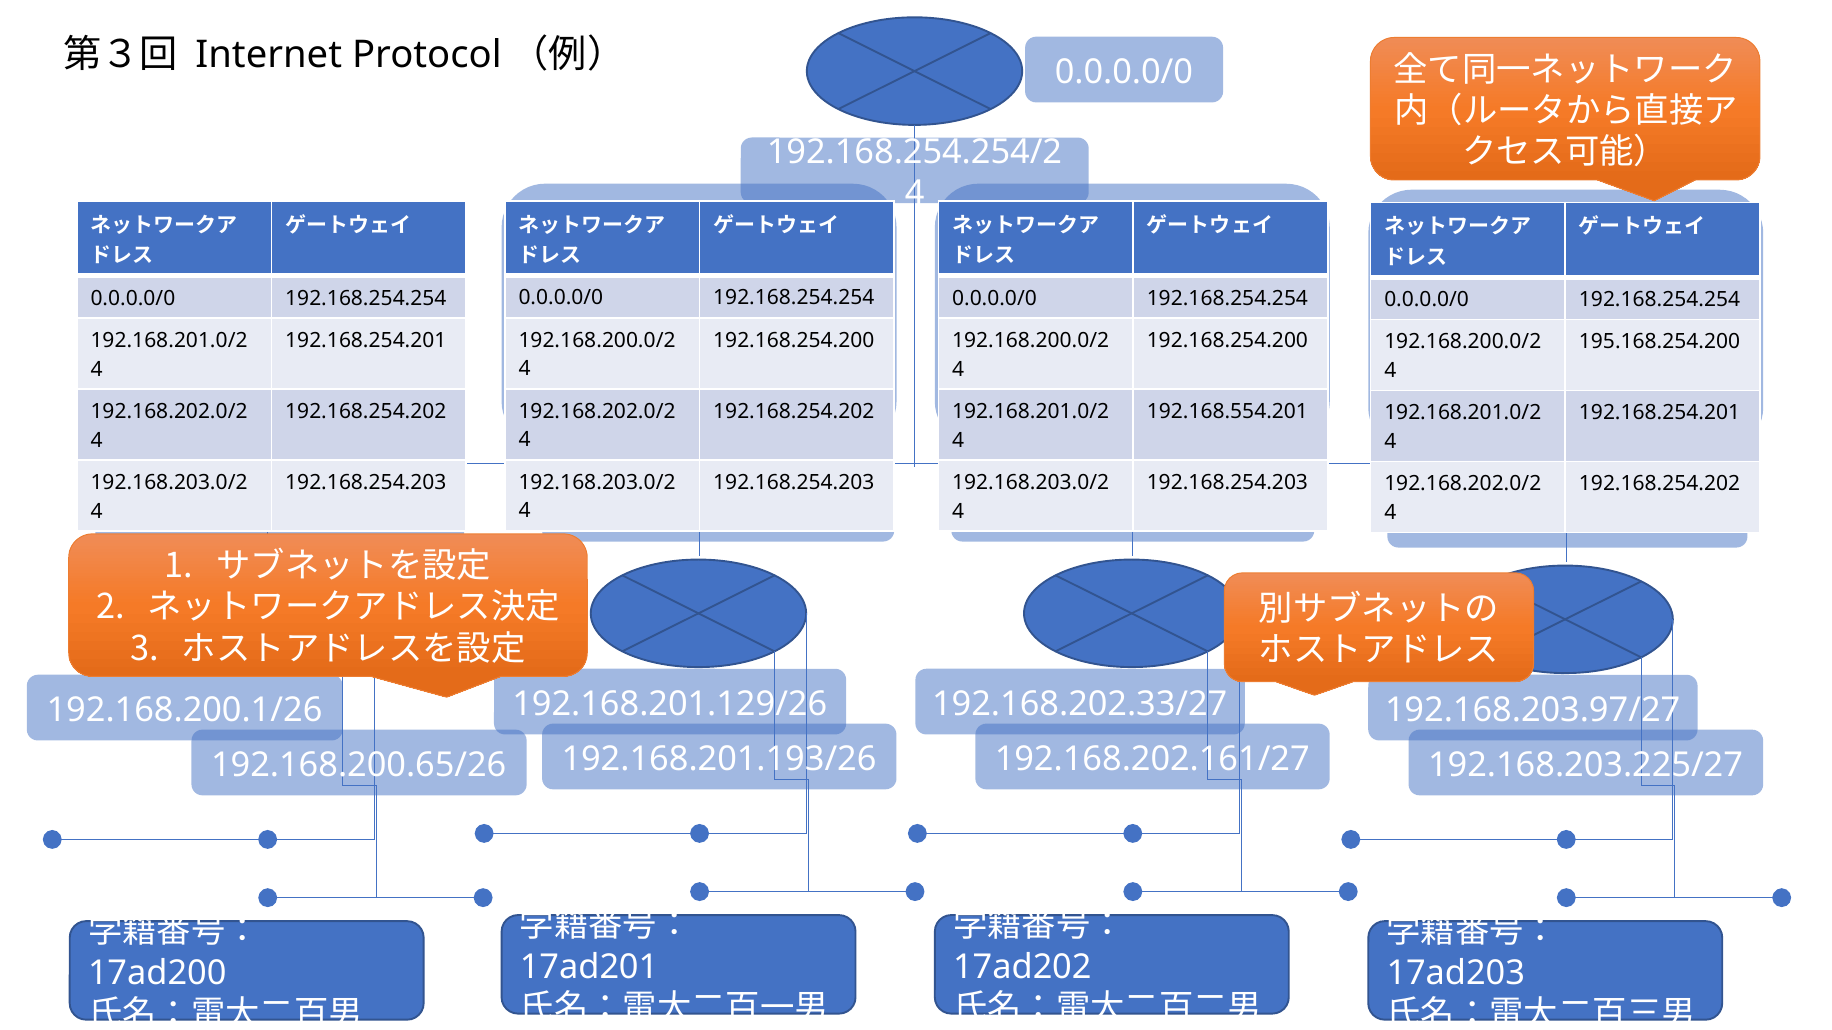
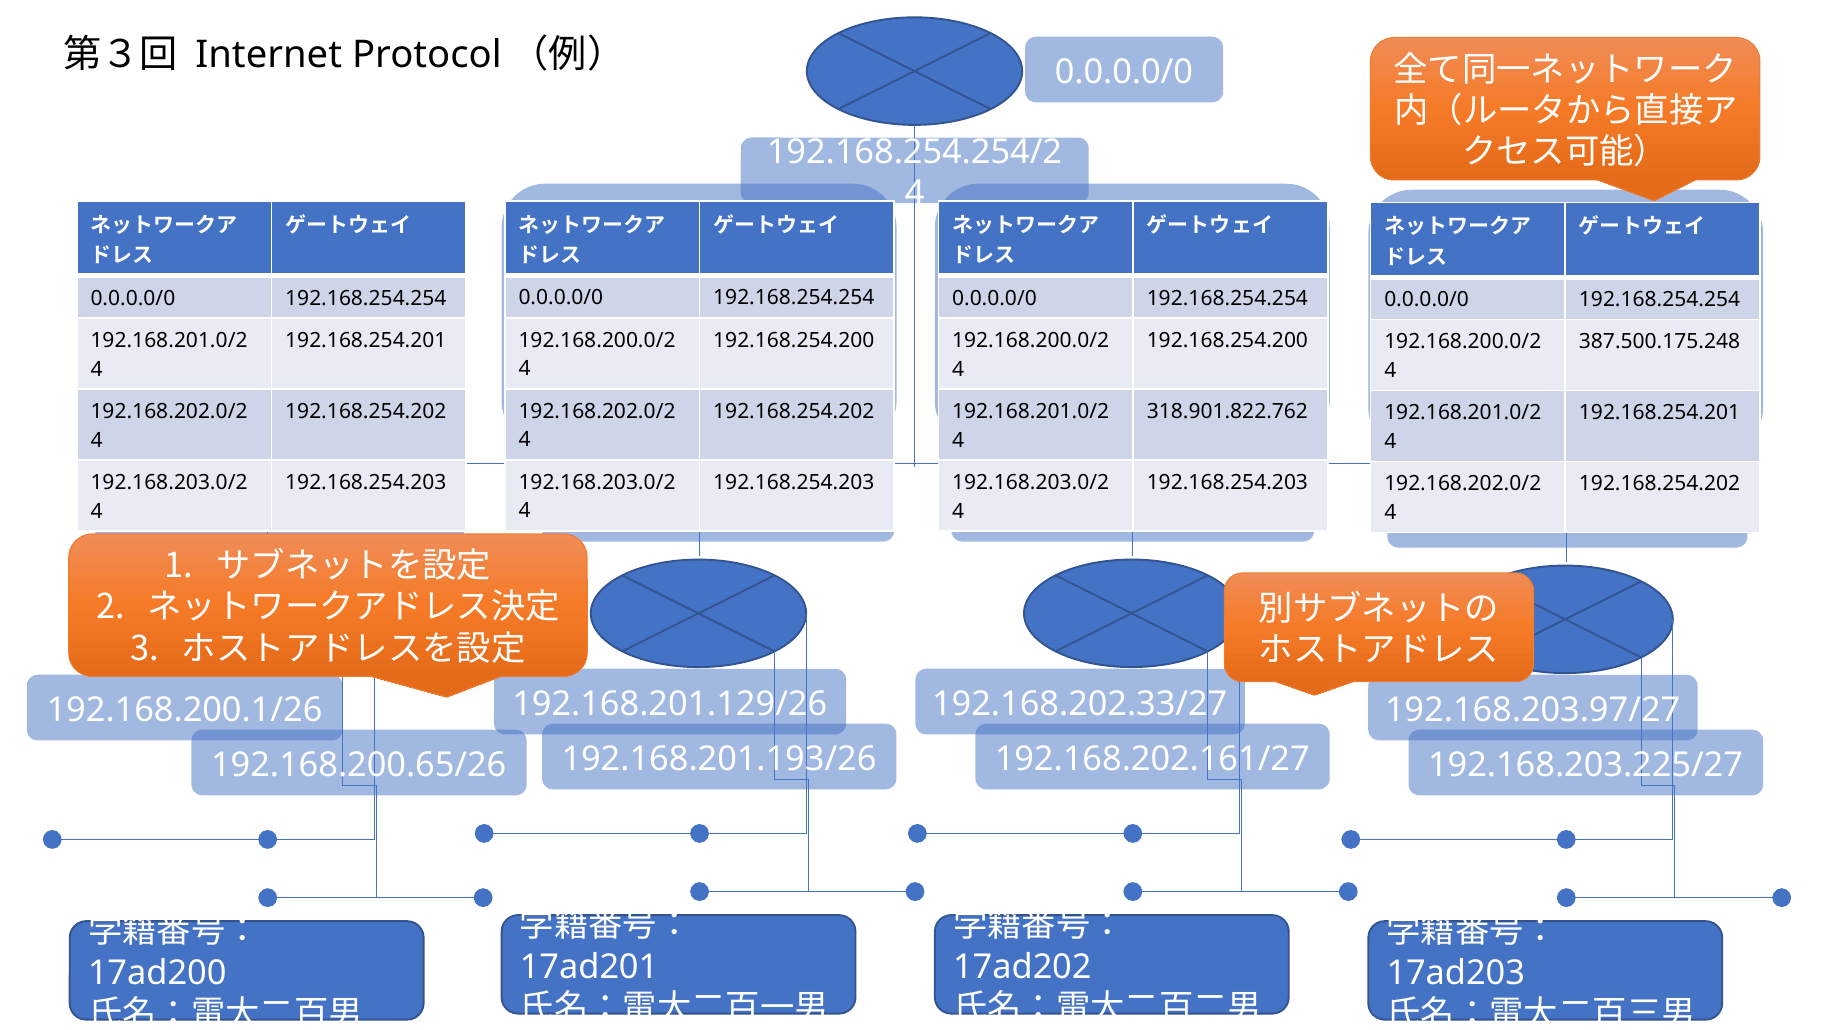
195.168.254.200: 195.168.254.200 -> 387.500.175.248
192.168.554.201: 192.168.554.201 -> 318.901.822.762
